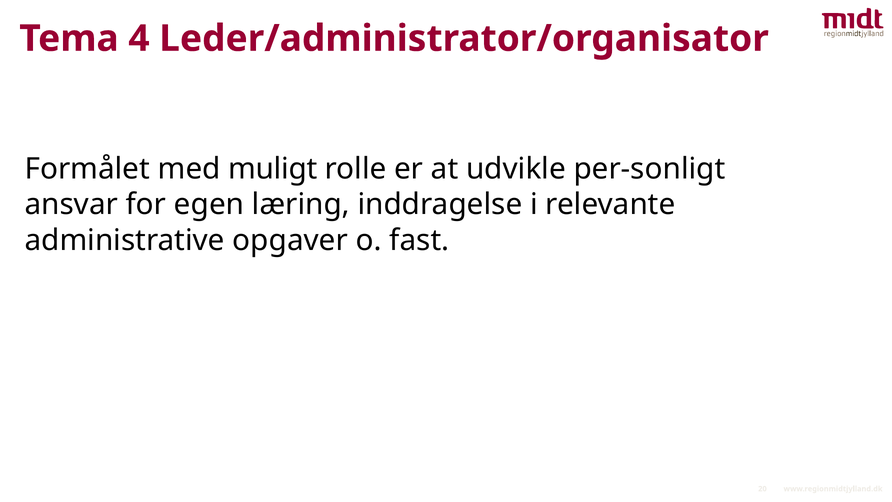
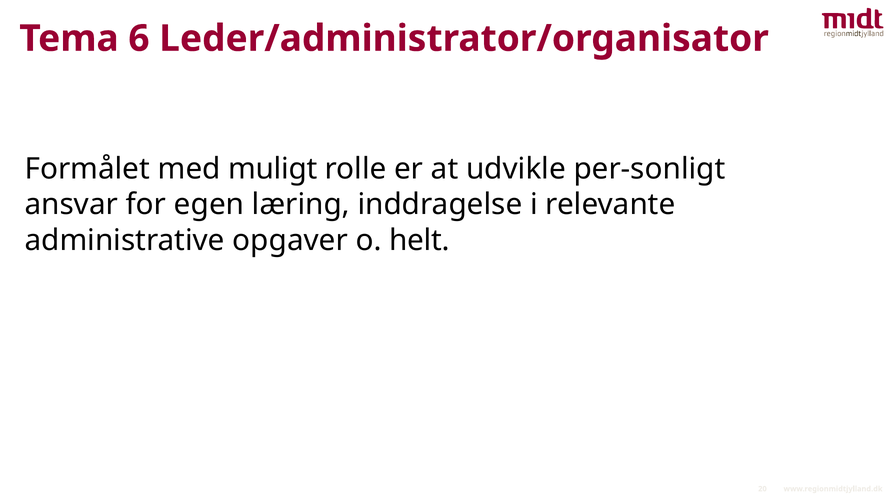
4: 4 -> 6
fast: fast -> helt
